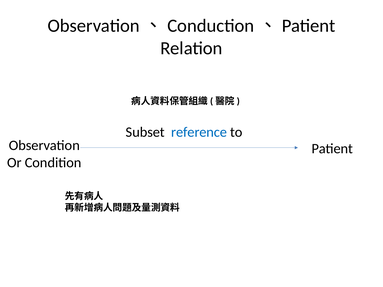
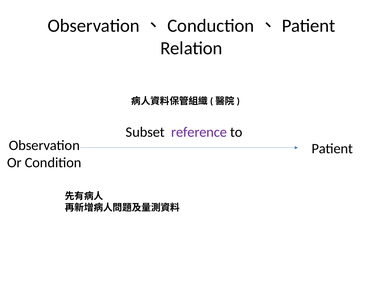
reference colour: blue -> purple
